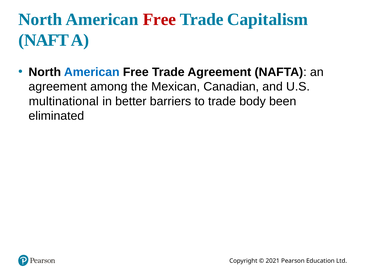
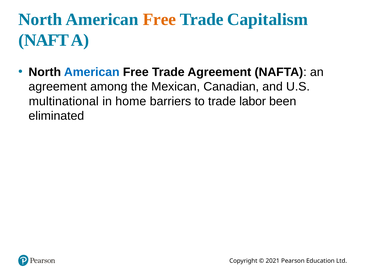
Free at (159, 20) colour: red -> orange
better: better -> home
body: body -> labor
